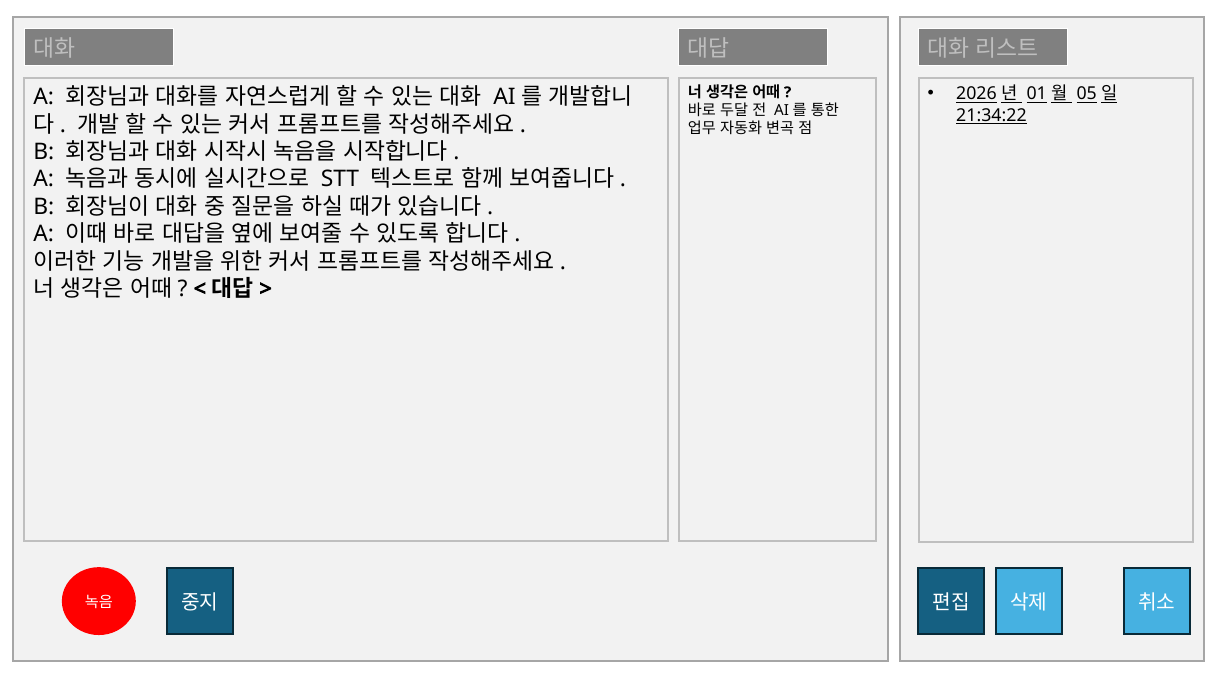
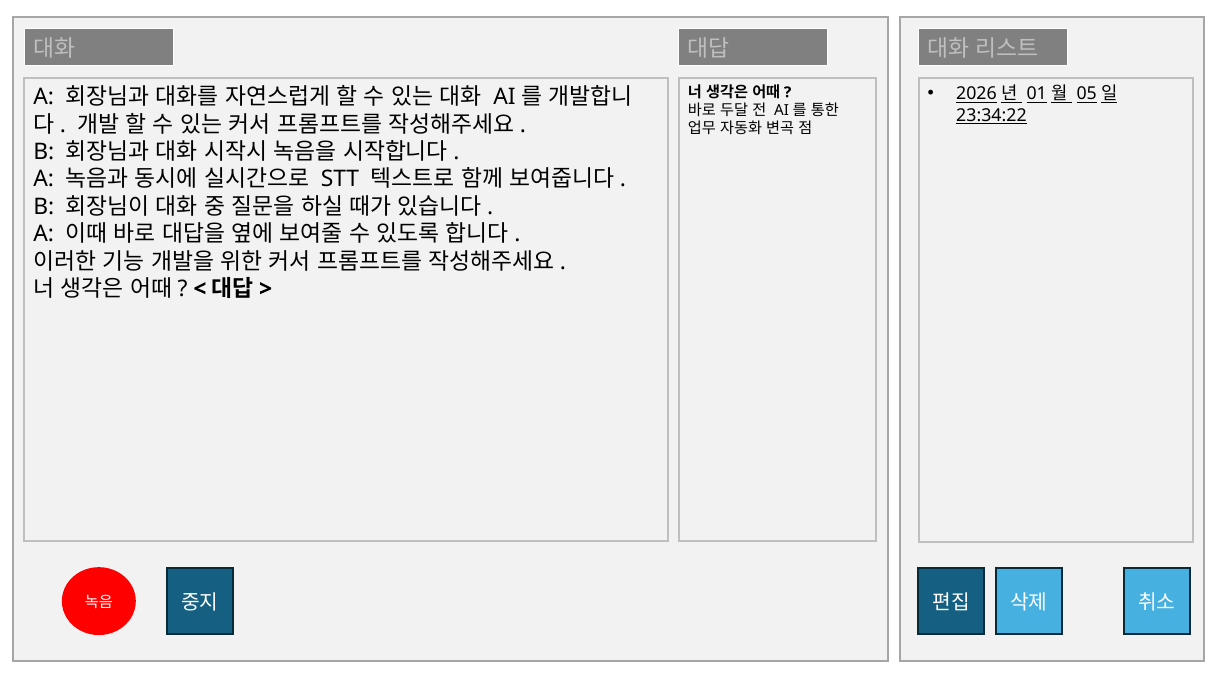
21:34:22: 21:34:22 -> 23:34:22
